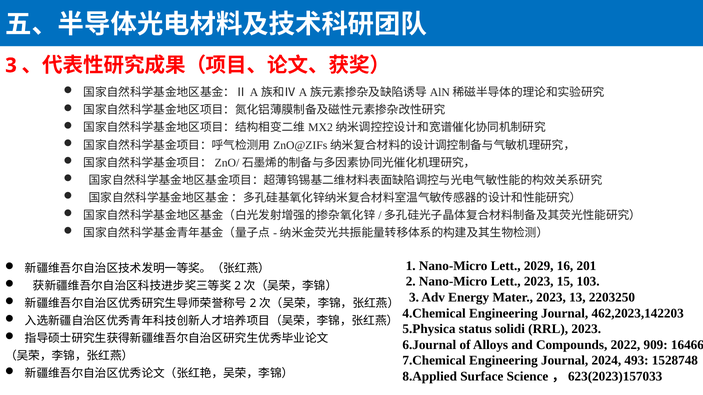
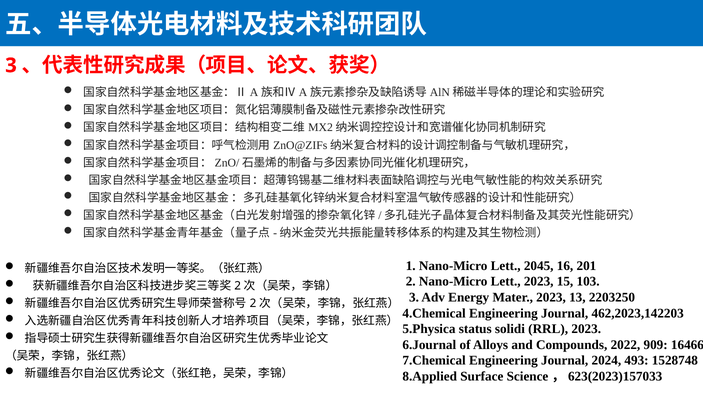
2029: 2029 -> 2045
